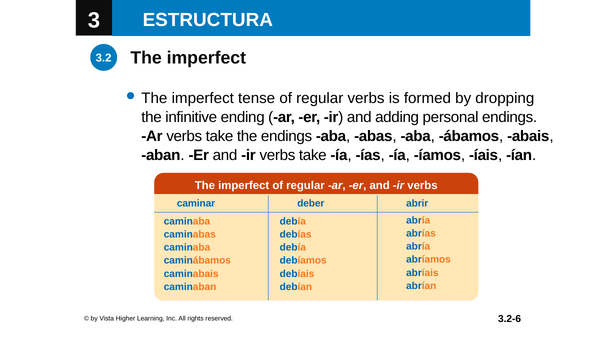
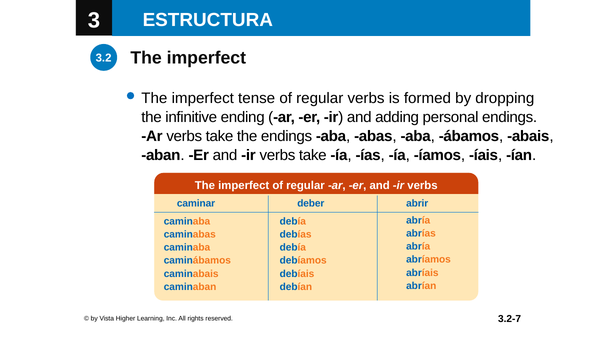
3.2-6: 3.2-6 -> 3.2-7
